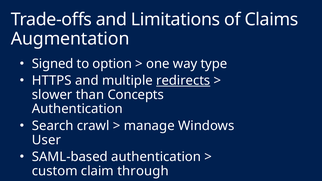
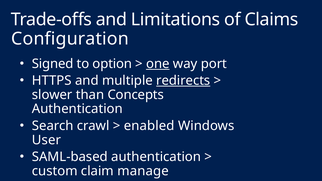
Augmentation: Augmentation -> Configuration
one underline: none -> present
type: type -> port
manage: manage -> enabled
through: through -> manage
